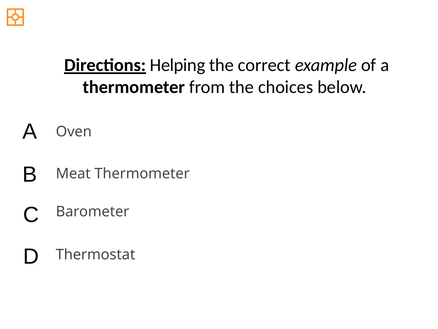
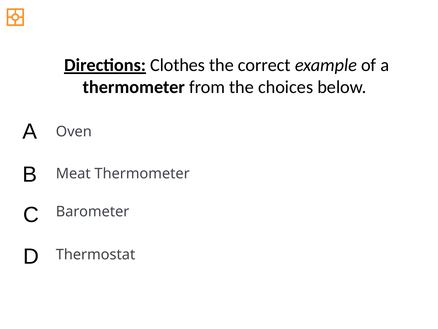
Helping: Helping -> Clothes
